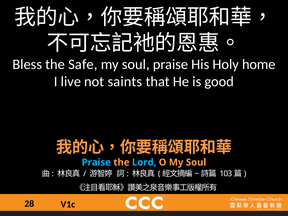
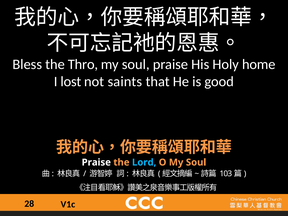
Safe: Safe -> Thro
live: live -> lost
Praise at (96, 162) colour: light blue -> white
